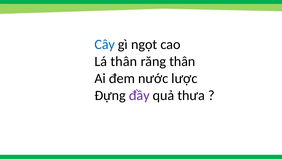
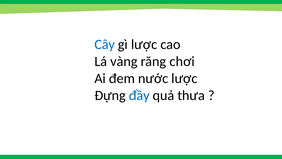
gì ngọt: ngọt -> lược
Lá thân: thân -> vàng
răng thân: thân -> chơi
đầy colour: purple -> blue
